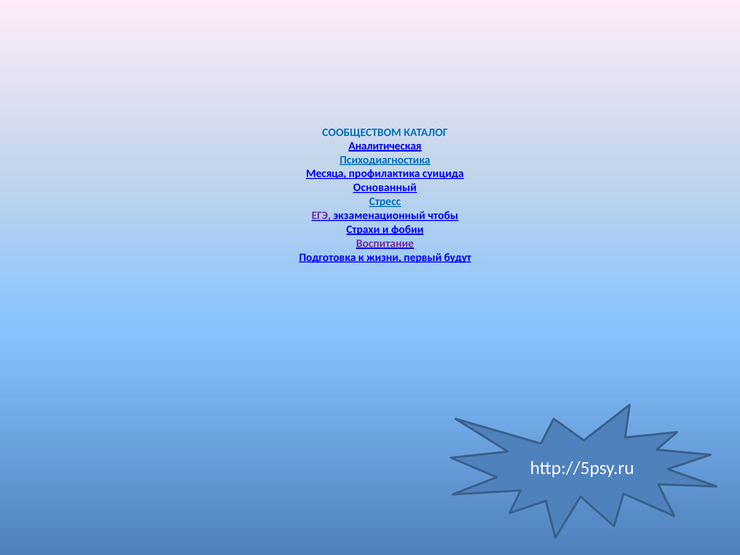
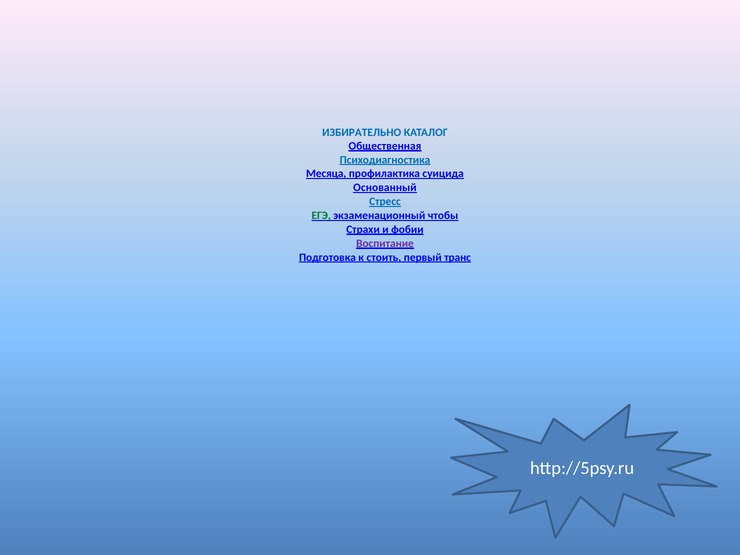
СООБЩЕСТВОМ: СООБЩЕСТВОМ -> ИЗБИРАТЕЛЬНО
Аналитическая: Аналитическая -> Общественная
ЕГЭ colour: purple -> green
жизни: жизни -> стоить
будут: будут -> транс
